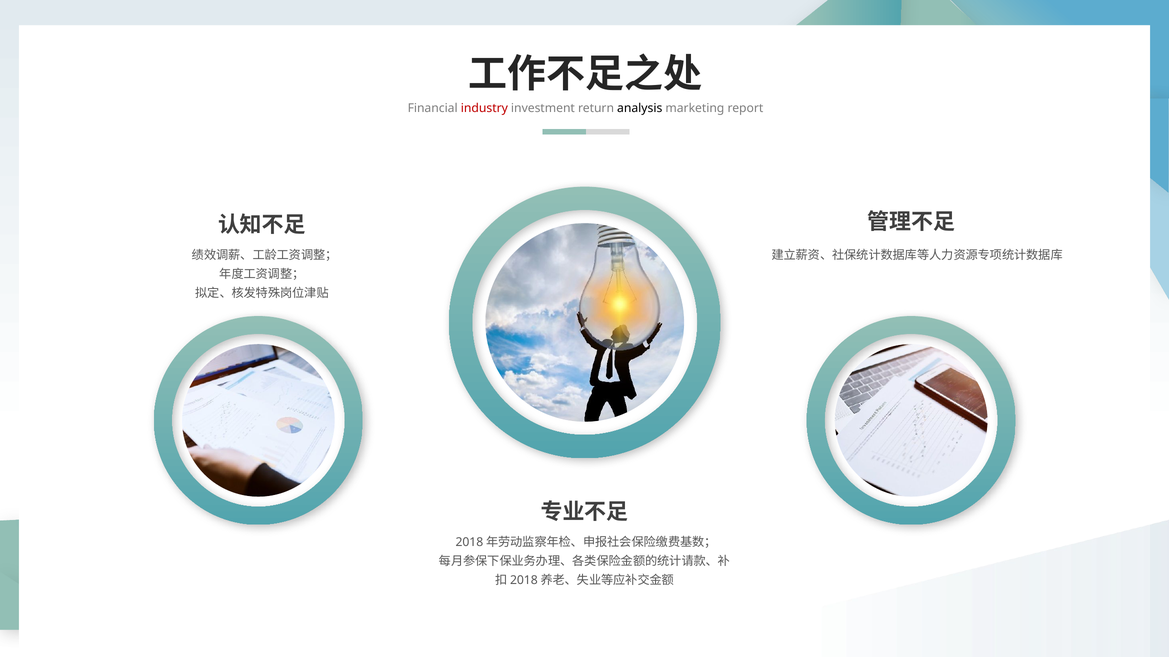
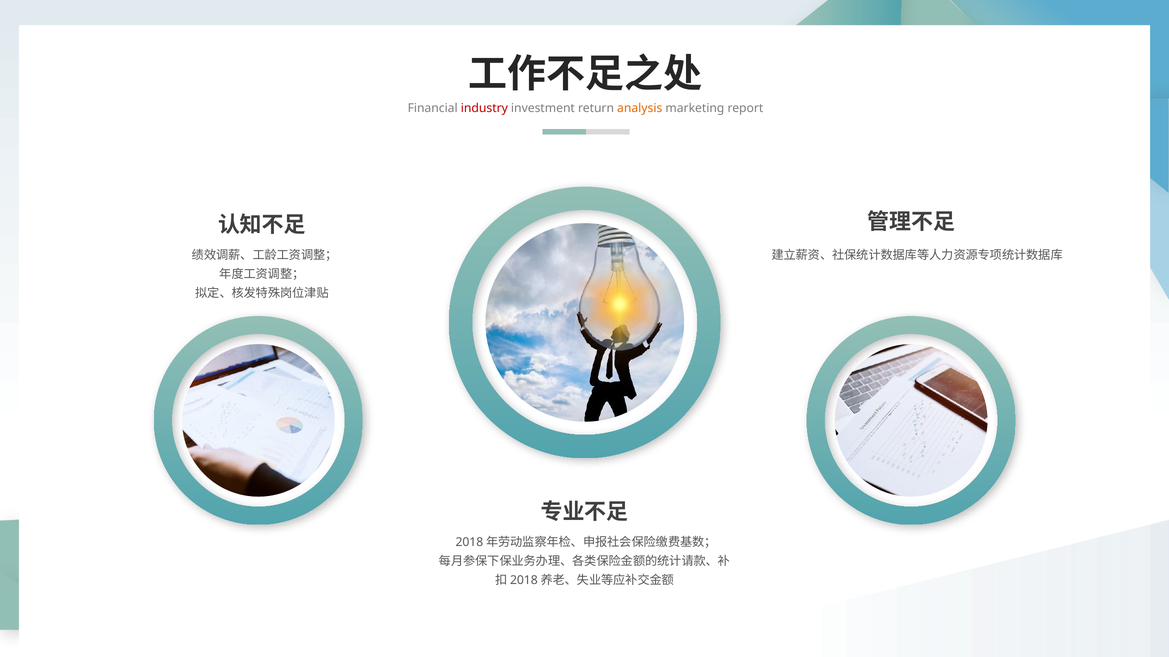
analysis colour: black -> orange
